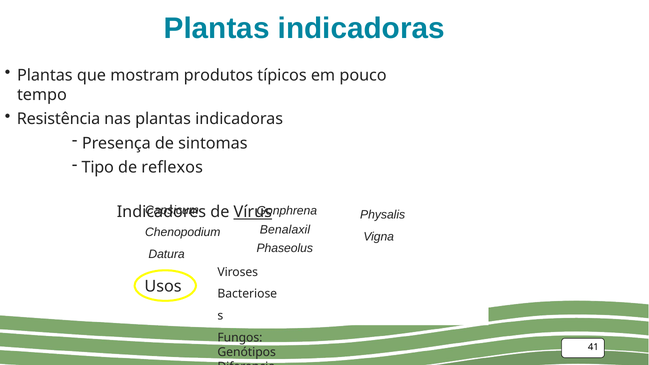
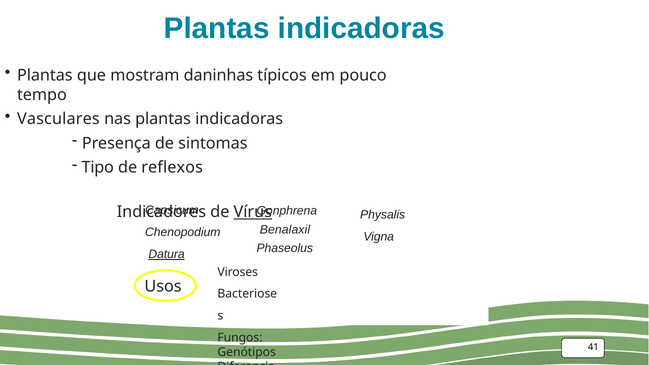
produtos: produtos -> daninhas
Resistência: Resistência -> Vasculares
Datura underline: none -> present
